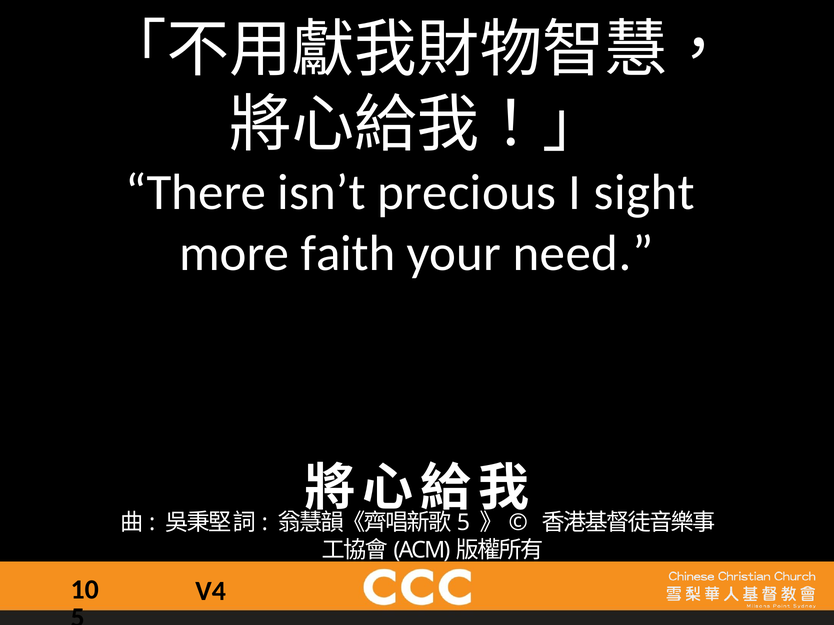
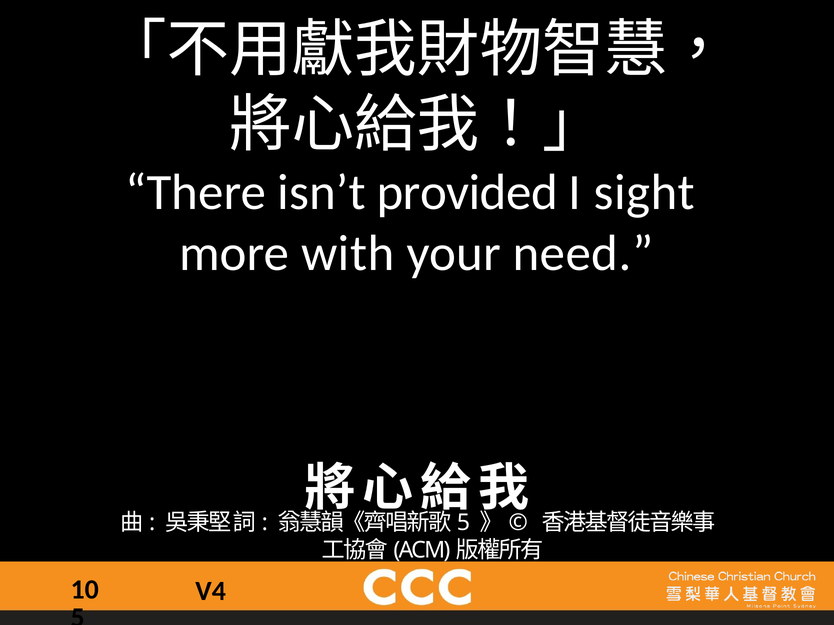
precious: precious -> provided
faith: faith -> with
